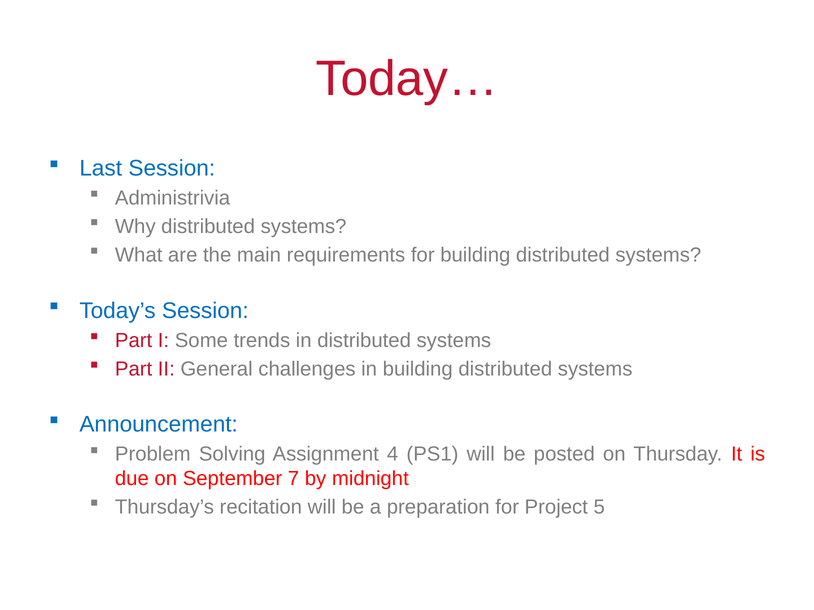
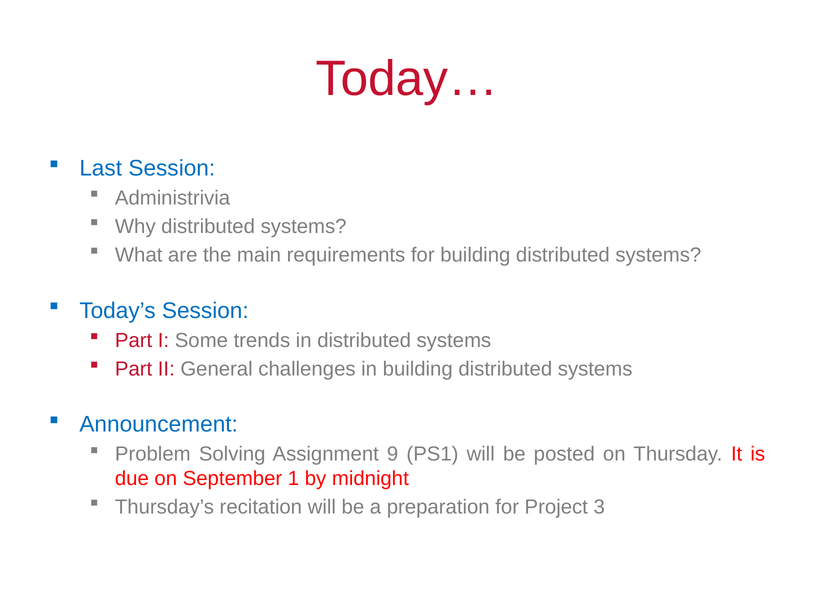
4: 4 -> 9
7: 7 -> 1
5: 5 -> 3
